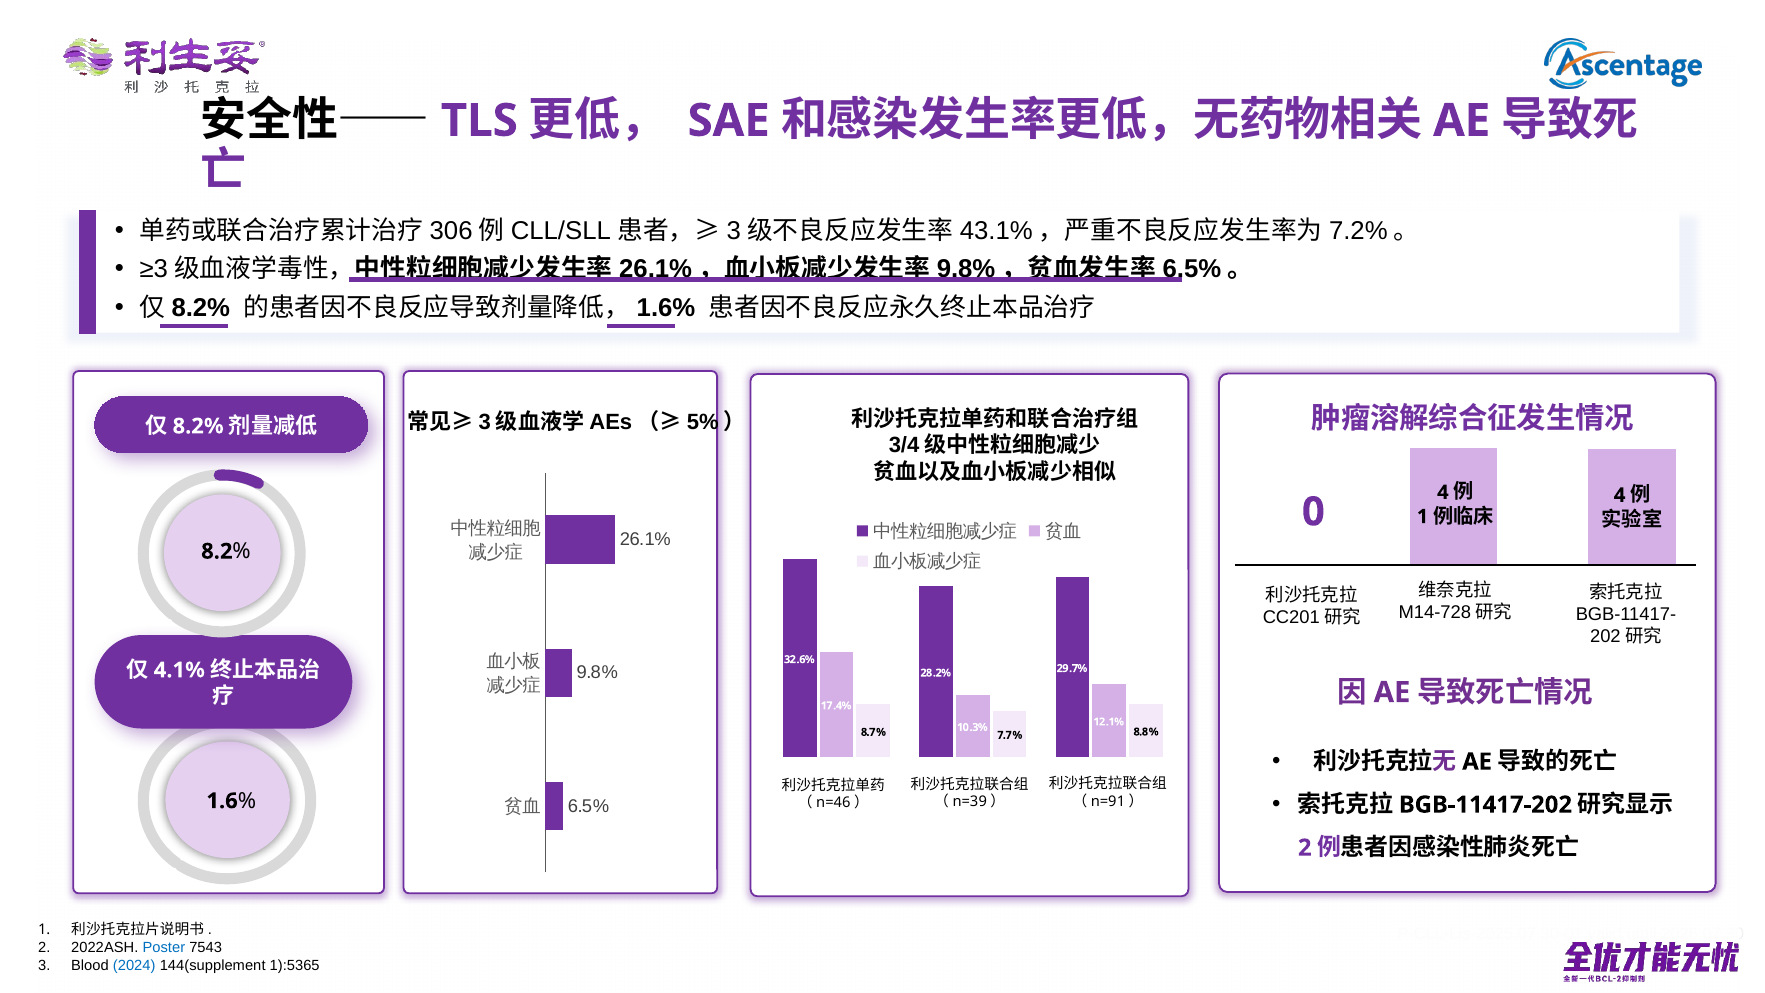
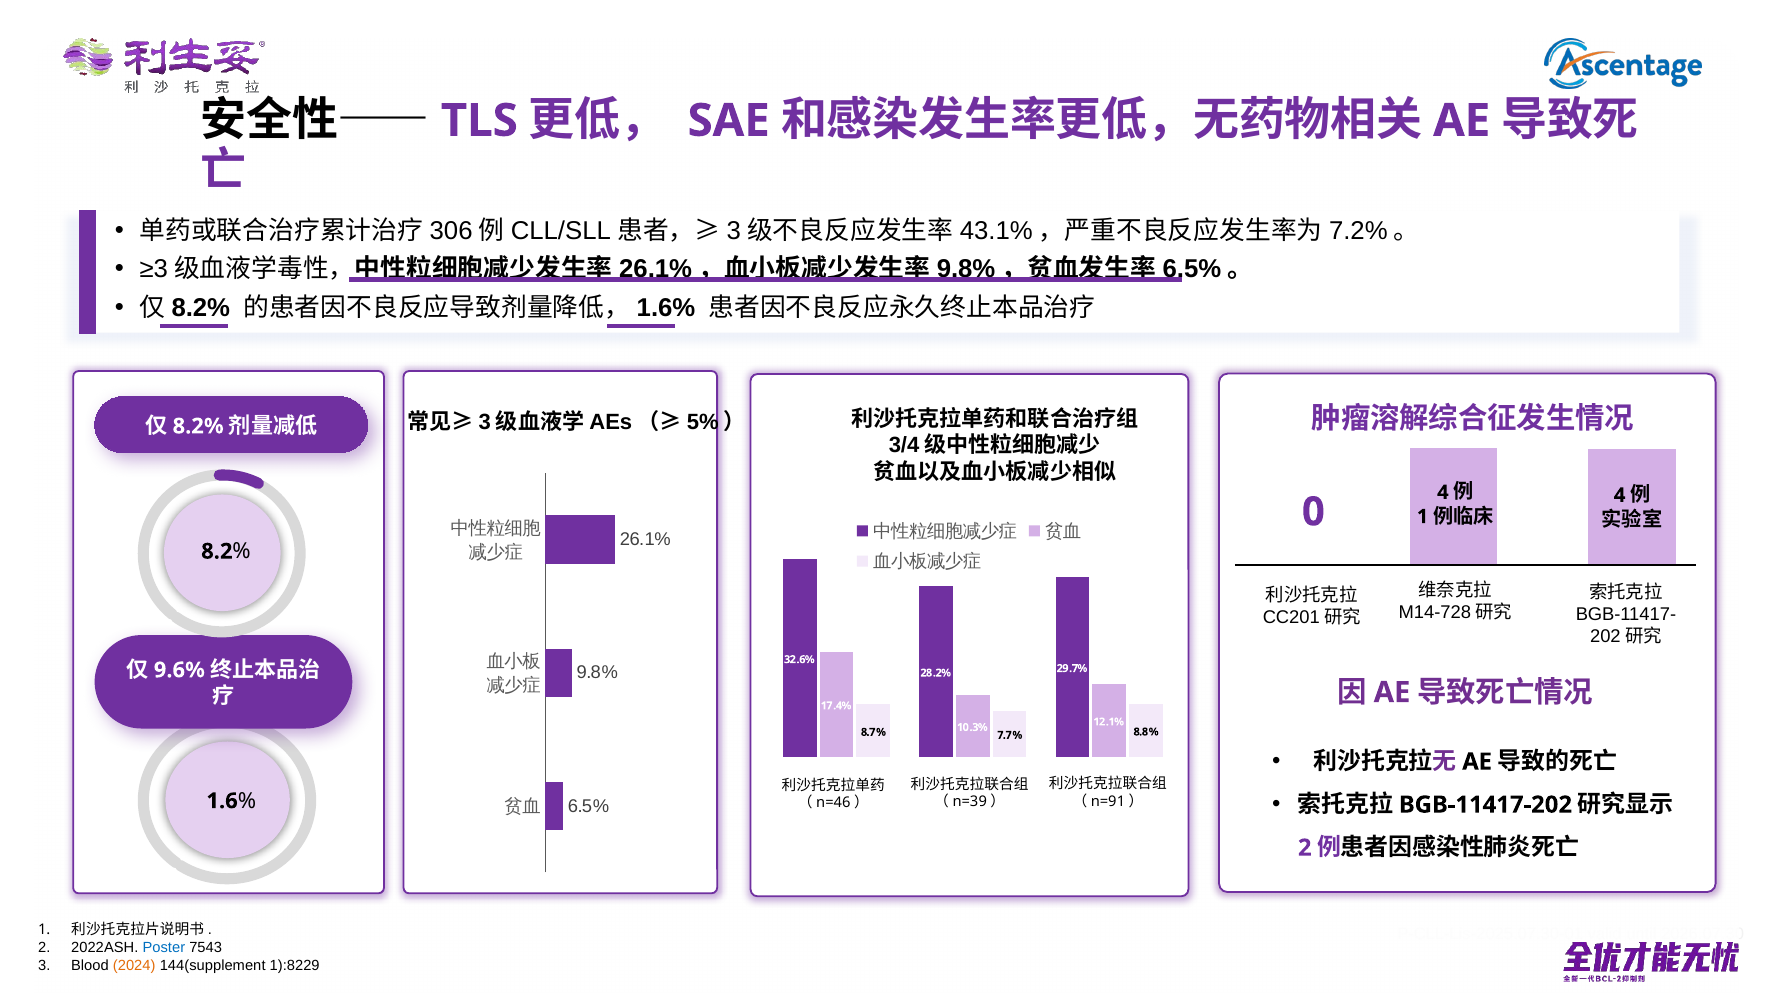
4.1%: 4.1% -> 9.6%
2024 colour: blue -> orange
1):5365: 1):5365 -> 1):8229
